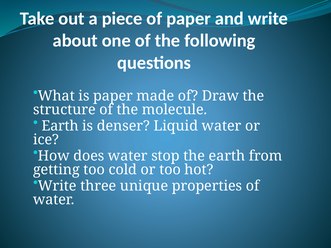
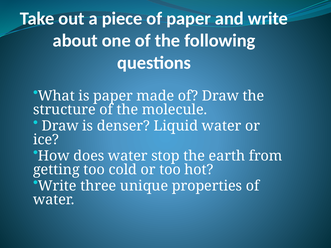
Earth at (60, 126): Earth -> Draw
